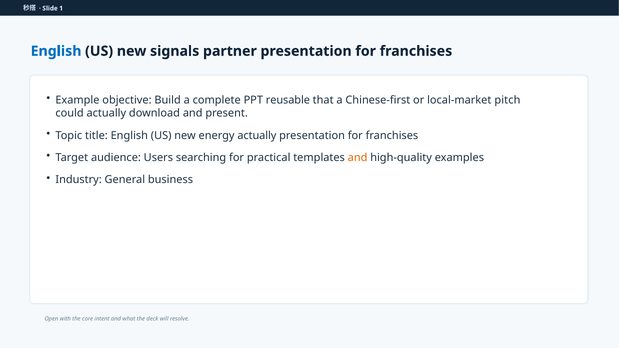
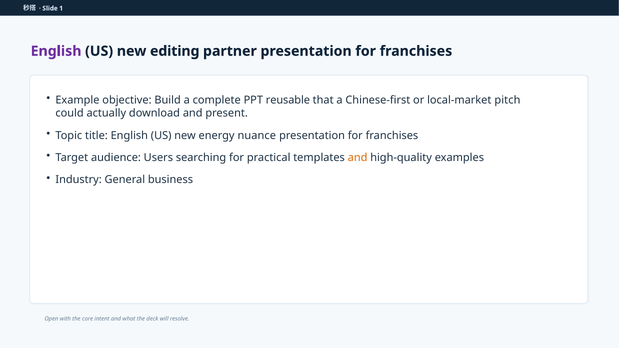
English at (56, 51) colour: blue -> purple
signals: signals -> editing
energy actually: actually -> nuance
